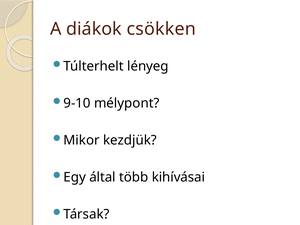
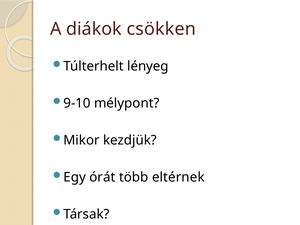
által: által -> órát
kihívásai: kihívásai -> eltérnek
